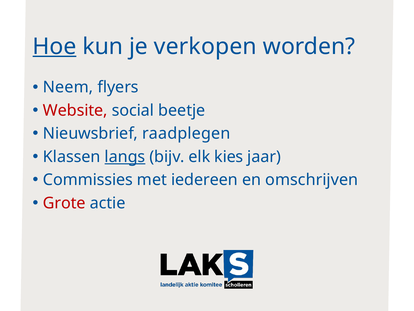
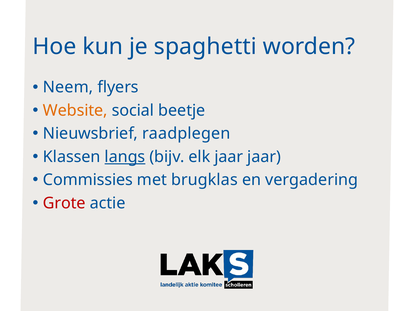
Hoe underline: present -> none
verkopen: verkopen -> spaghetti
Website colour: red -> orange
elk kies: kies -> jaar
iedereen: iedereen -> brugklas
omschrijven: omschrijven -> vergadering
